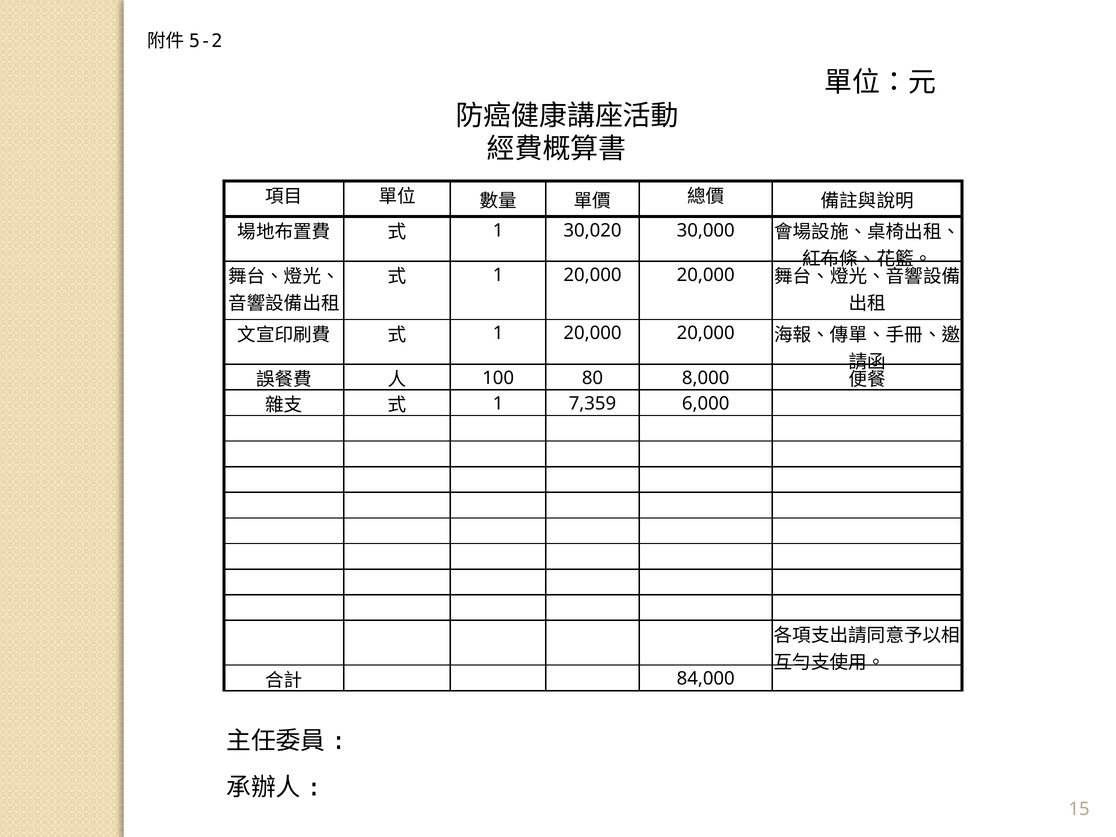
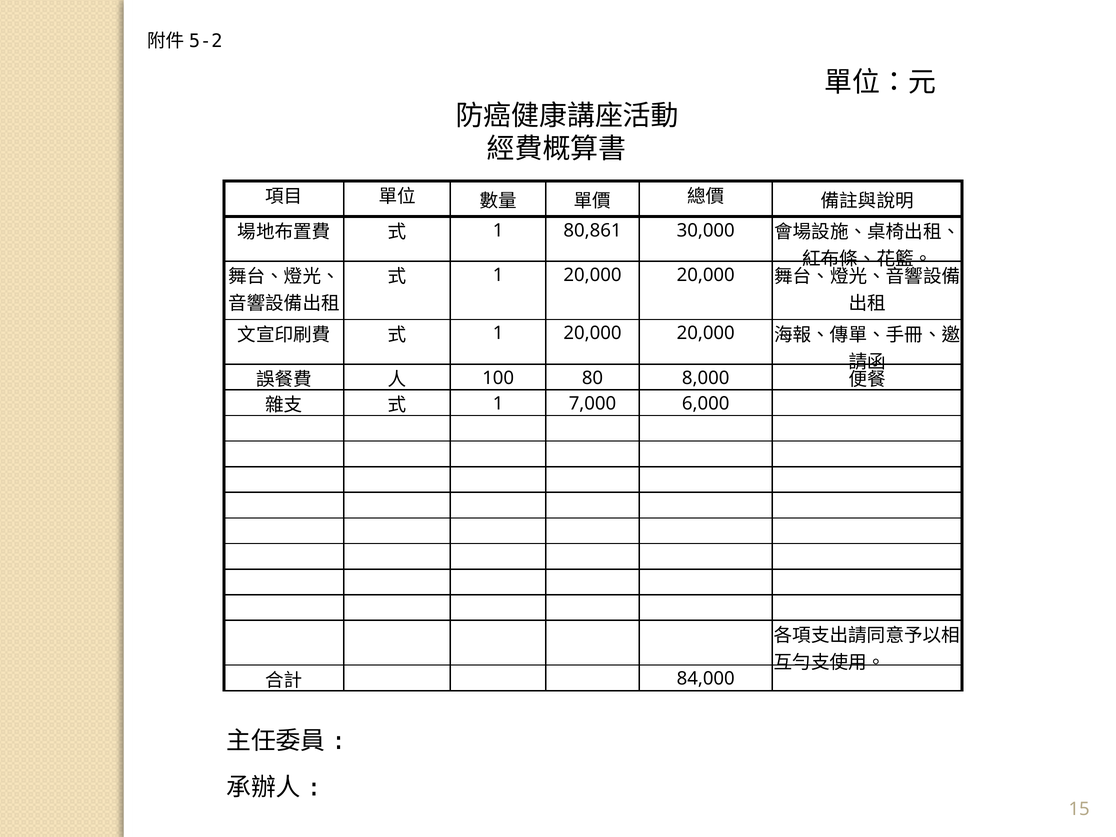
30,020: 30,020 -> 80,861
7,359: 7,359 -> 7,000
